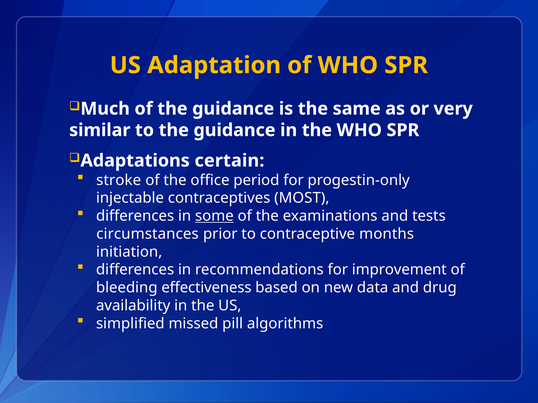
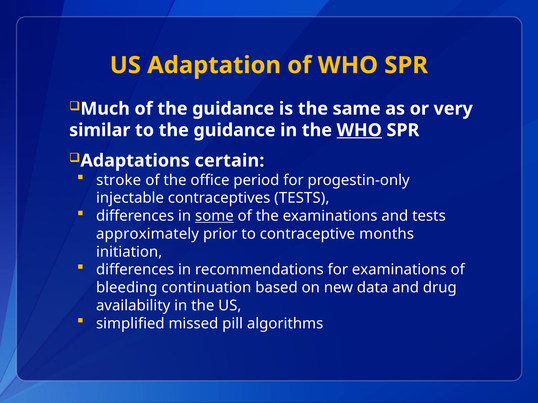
WHO at (359, 130) underline: none -> present
contraceptives MOST: MOST -> TESTS
circumstances: circumstances -> approximately
for improvement: improvement -> examinations
effectiveness: effectiveness -> continuation
